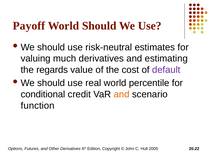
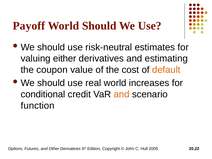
much: much -> either
regards: regards -> coupon
default colour: purple -> orange
percentile: percentile -> increases
